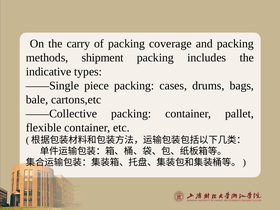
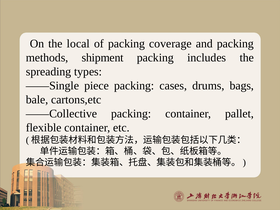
carry: carry -> local
indicative: indicative -> spreading
